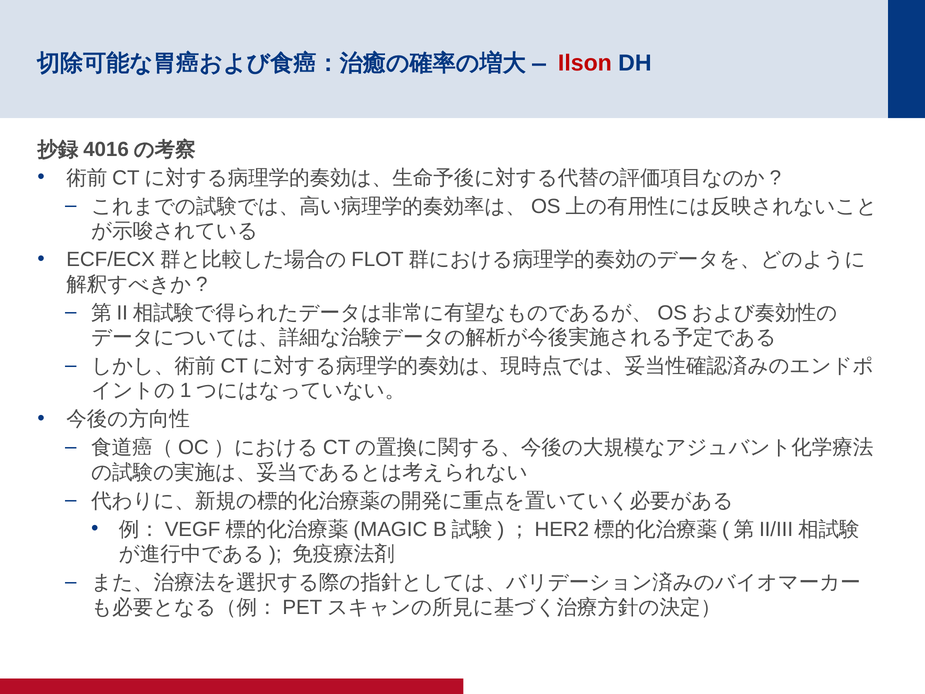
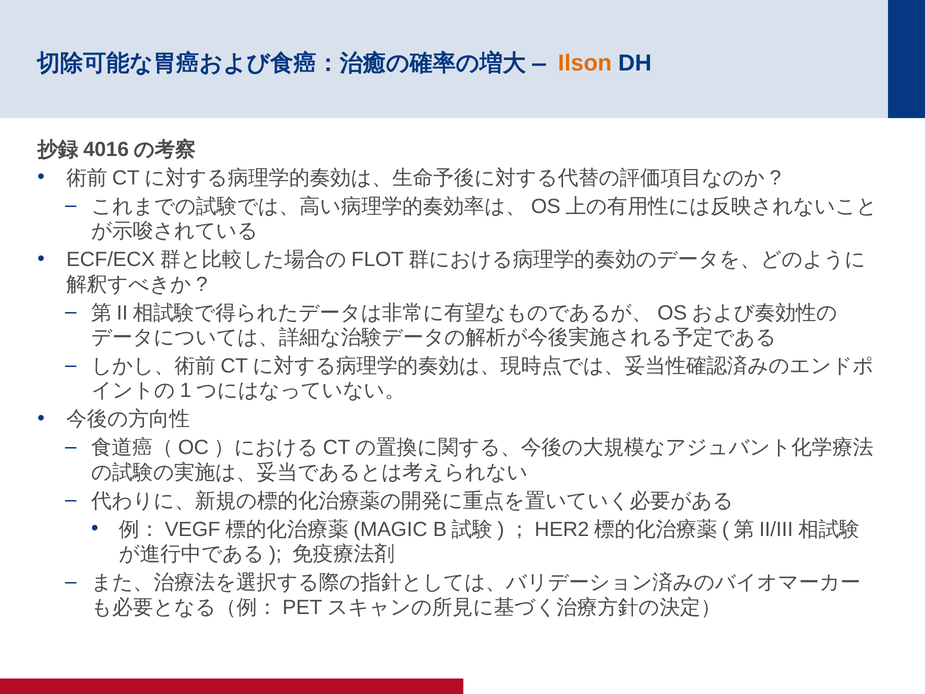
Ilson colour: red -> orange
